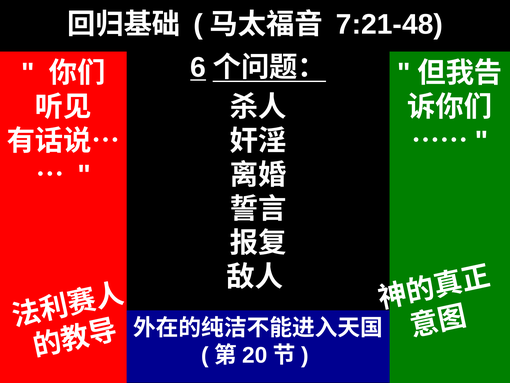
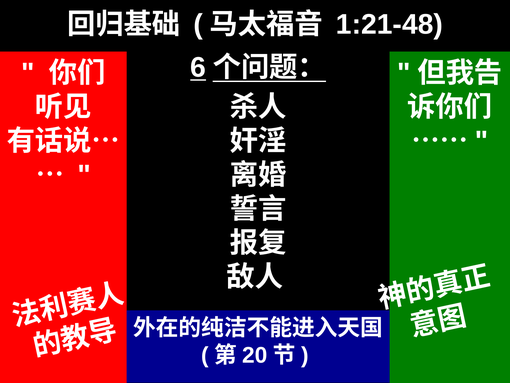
7:21-48: 7:21-48 -> 1:21-48
